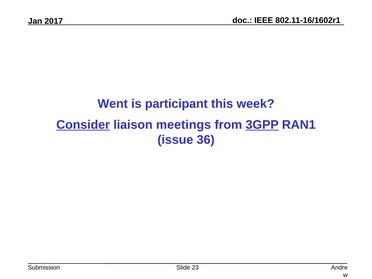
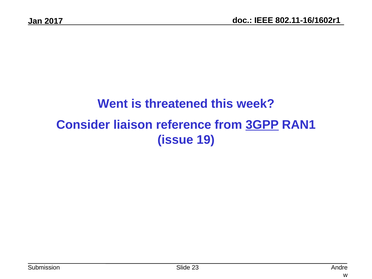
participant: participant -> threatened
Consider underline: present -> none
meetings: meetings -> reference
36: 36 -> 19
